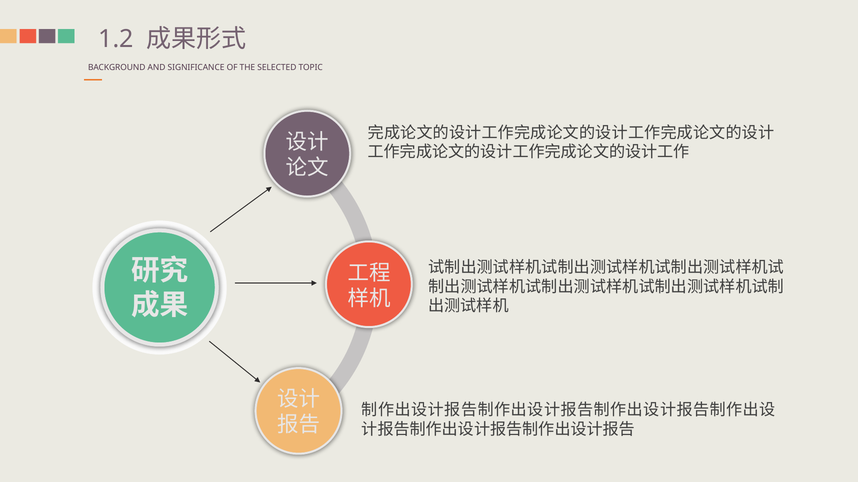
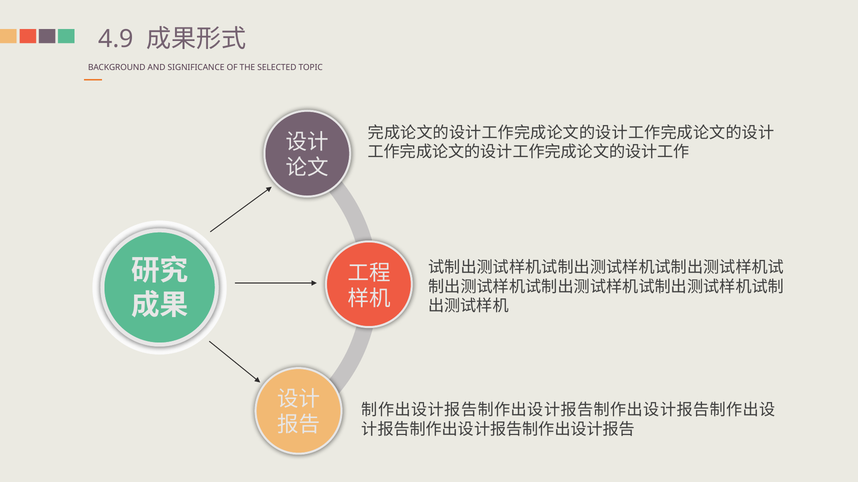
1.2: 1.2 -> 4.9
